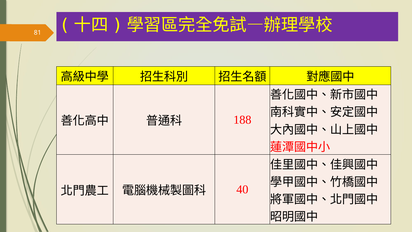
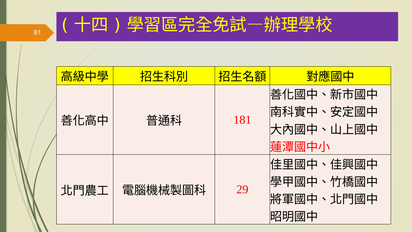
188: 188 -> 181
40: 40 -> 29
